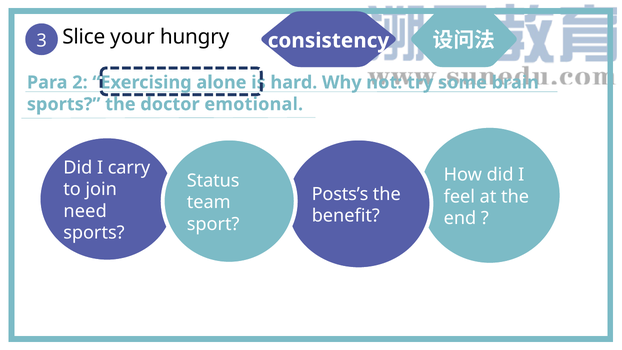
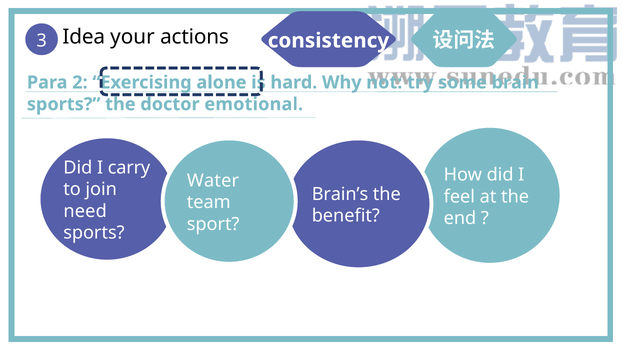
Slice: Slice -> Idea
hungry: hungry -> actions
Status: Status -> Water
Posts’s: Posts’s -> Brain’s
